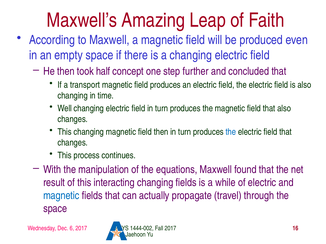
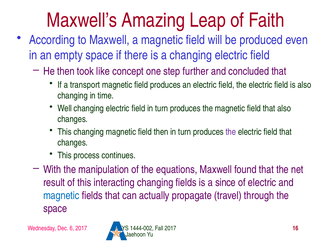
half: half -> like
the at (231, 132) colour: blue -> purple
while: while -> since
